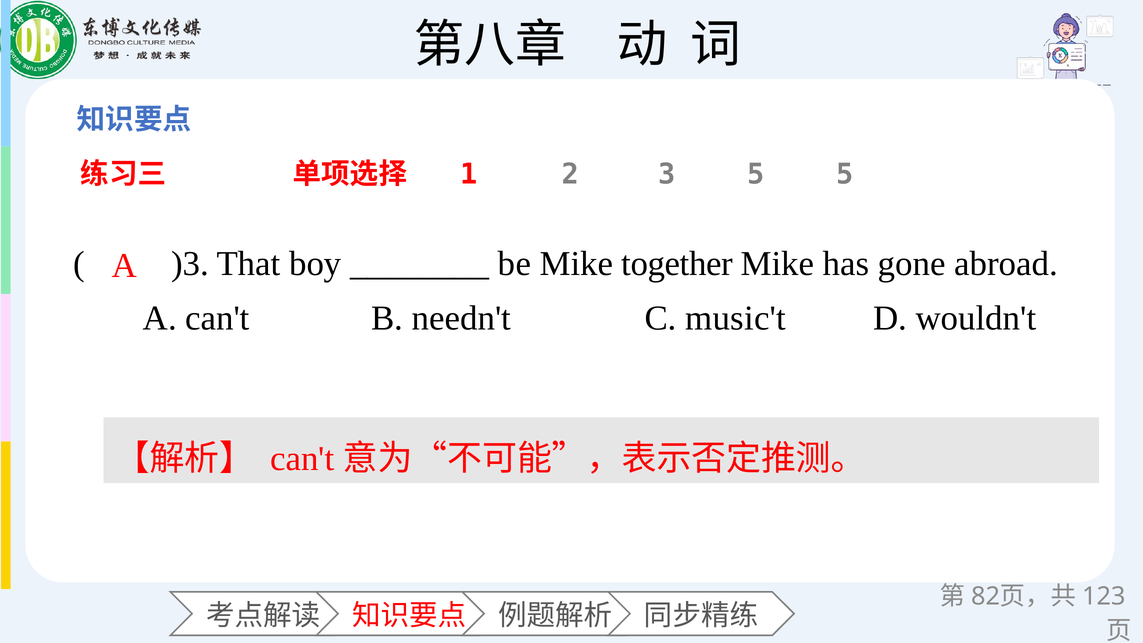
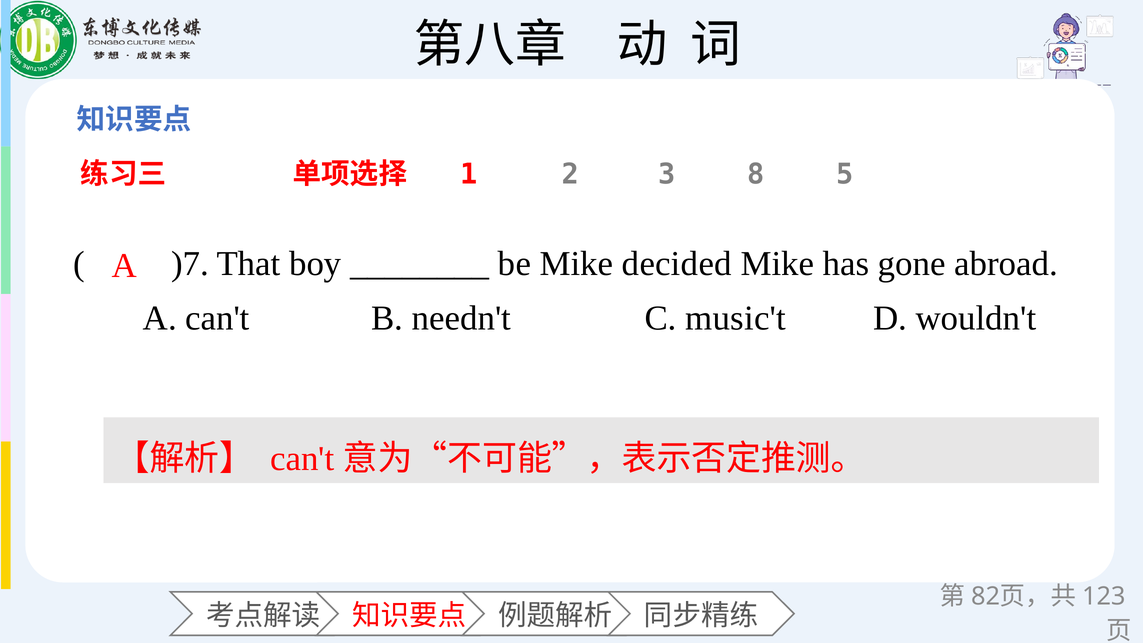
3 5: 5 -> 8
)3: )3 -> )7
together: together -> decided
